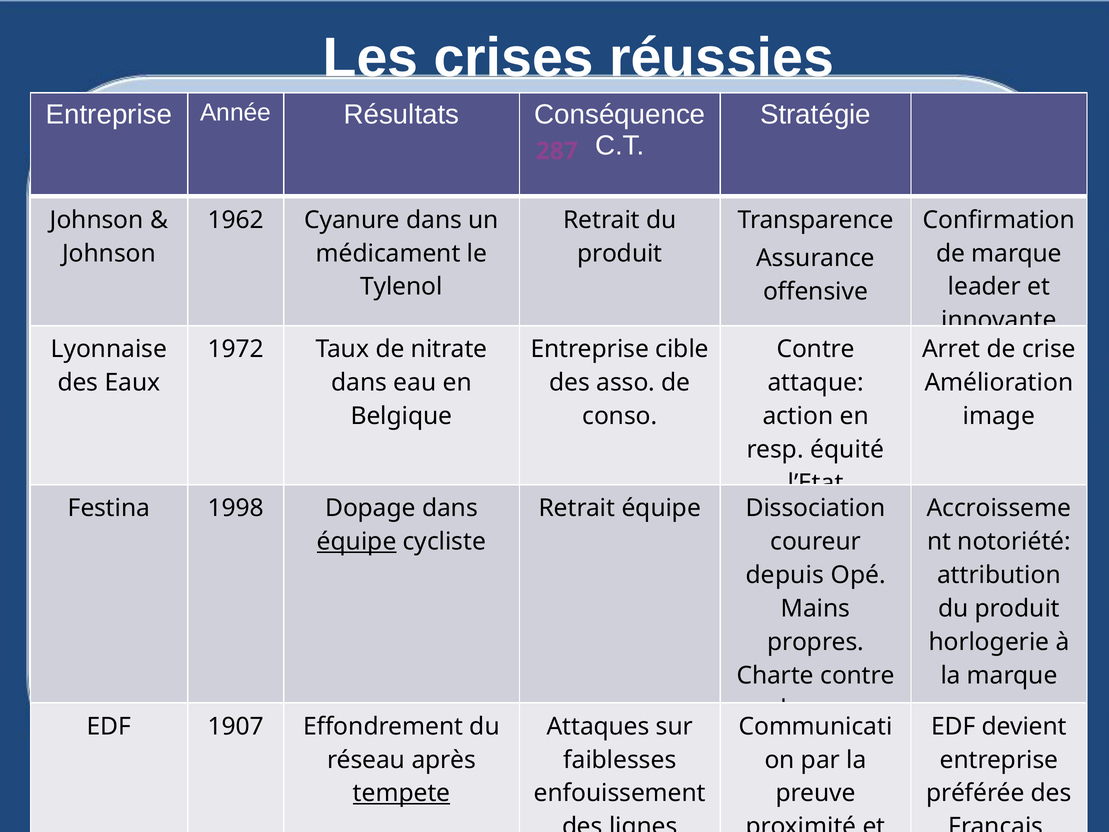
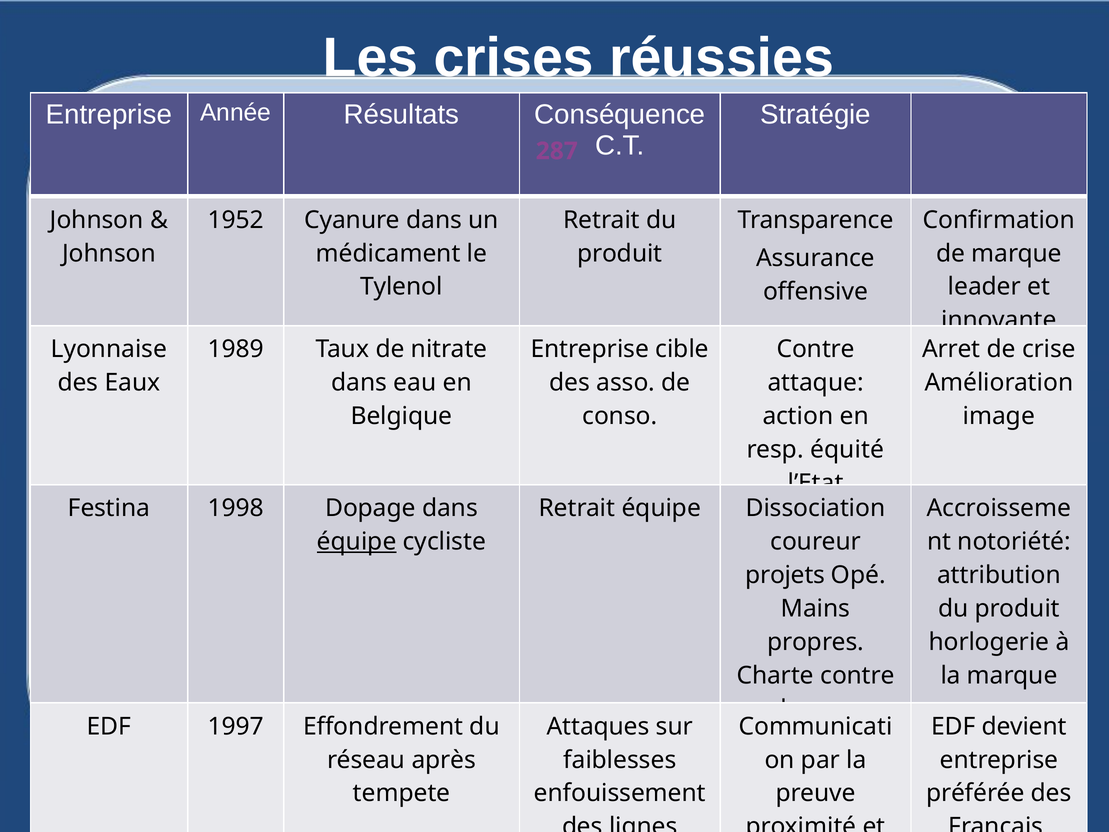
1962: 1962 -> 1952
1972: 1972 -> 1989
depuis: depuis -> projets
1907: 1907 -> 1997
tempete underline: present -> none
